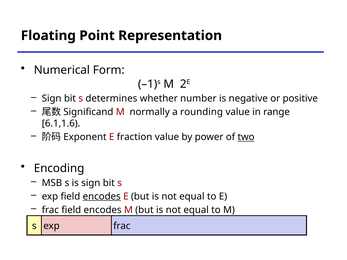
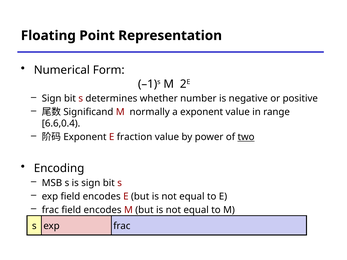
a rounding: rounding -> exponent
6.1,1.6: 6.1,1.6 -> 6.6,0.4
encodes at (102, 197) underline: present -> none
